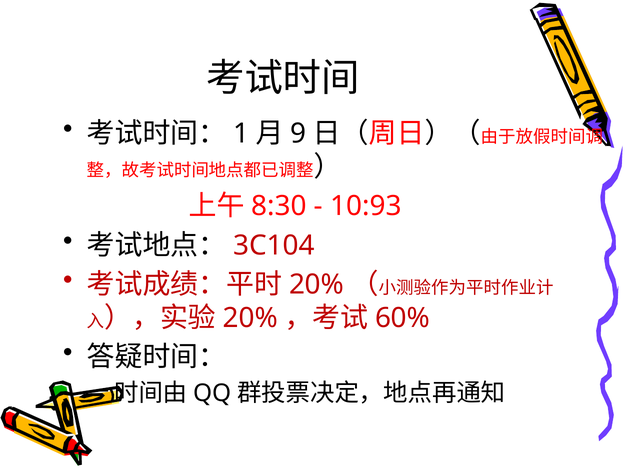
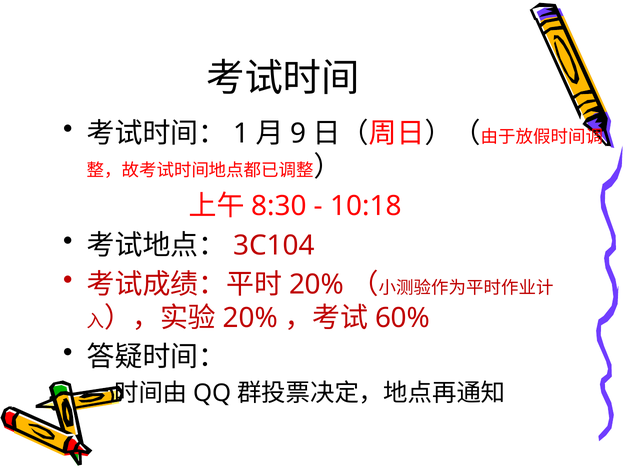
10:93: 10:93 -> 10:18
